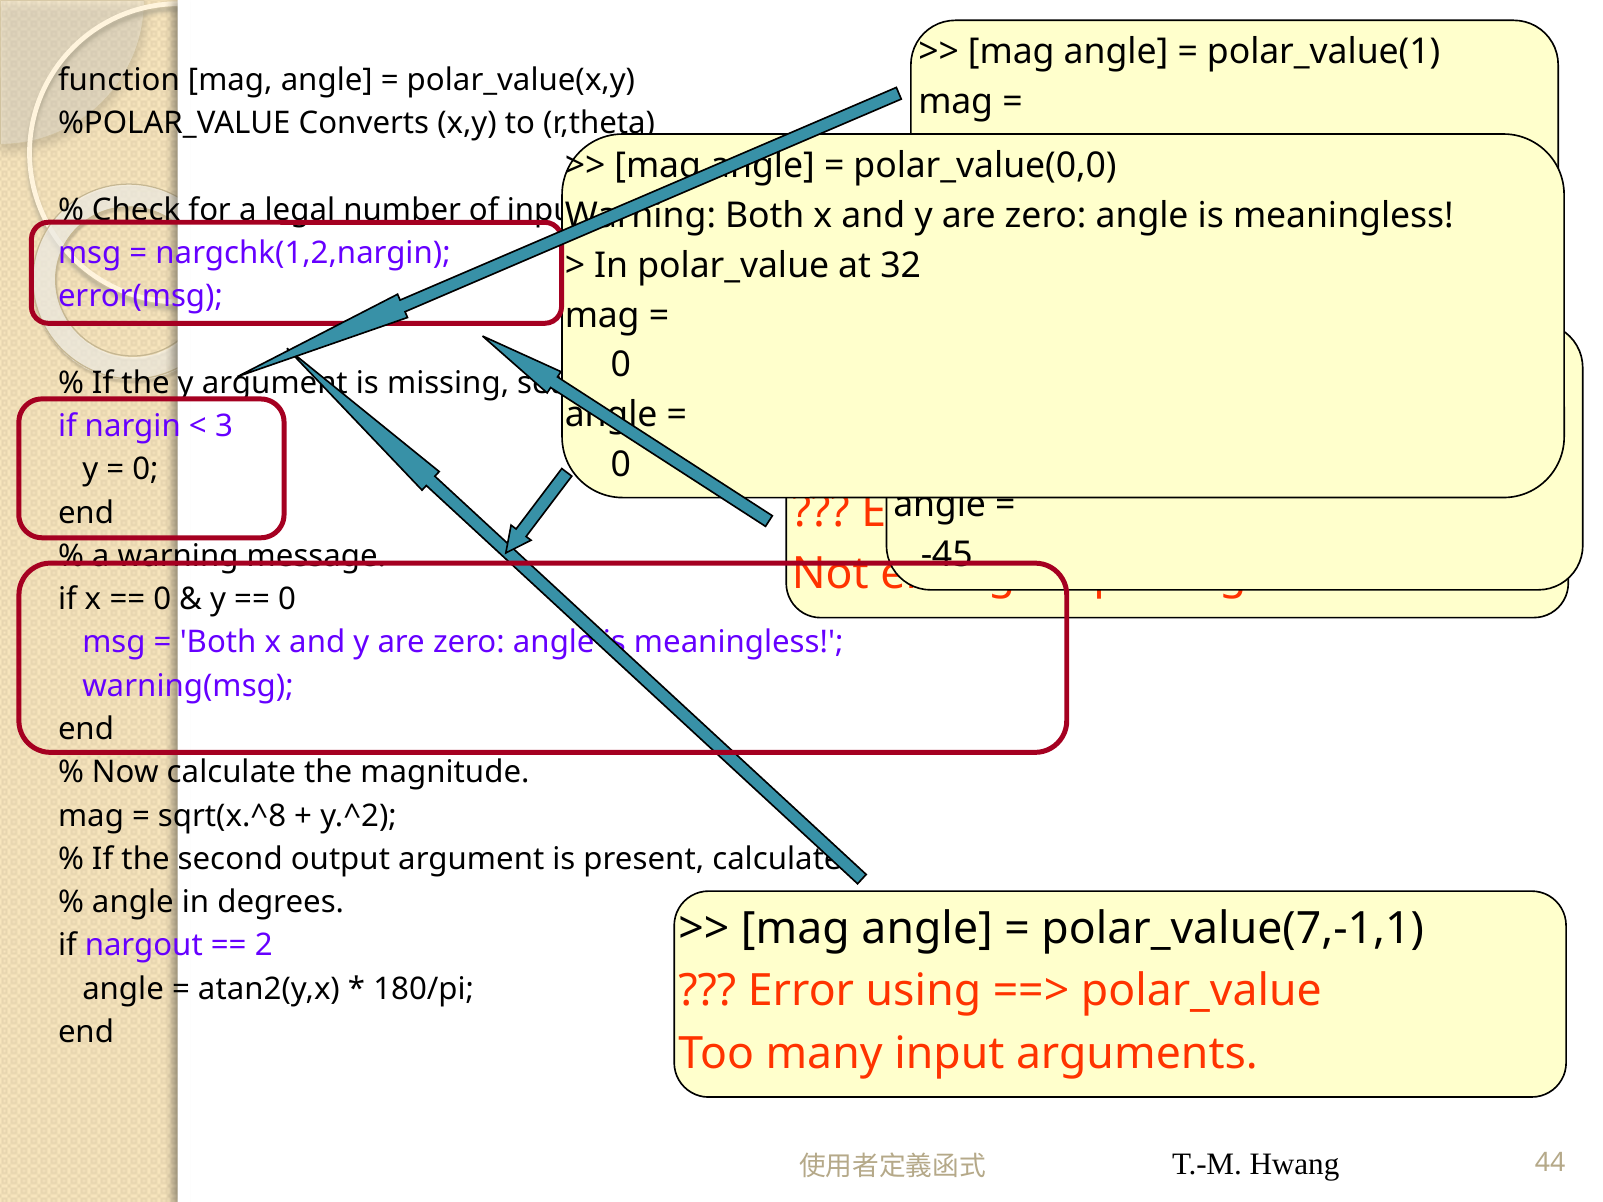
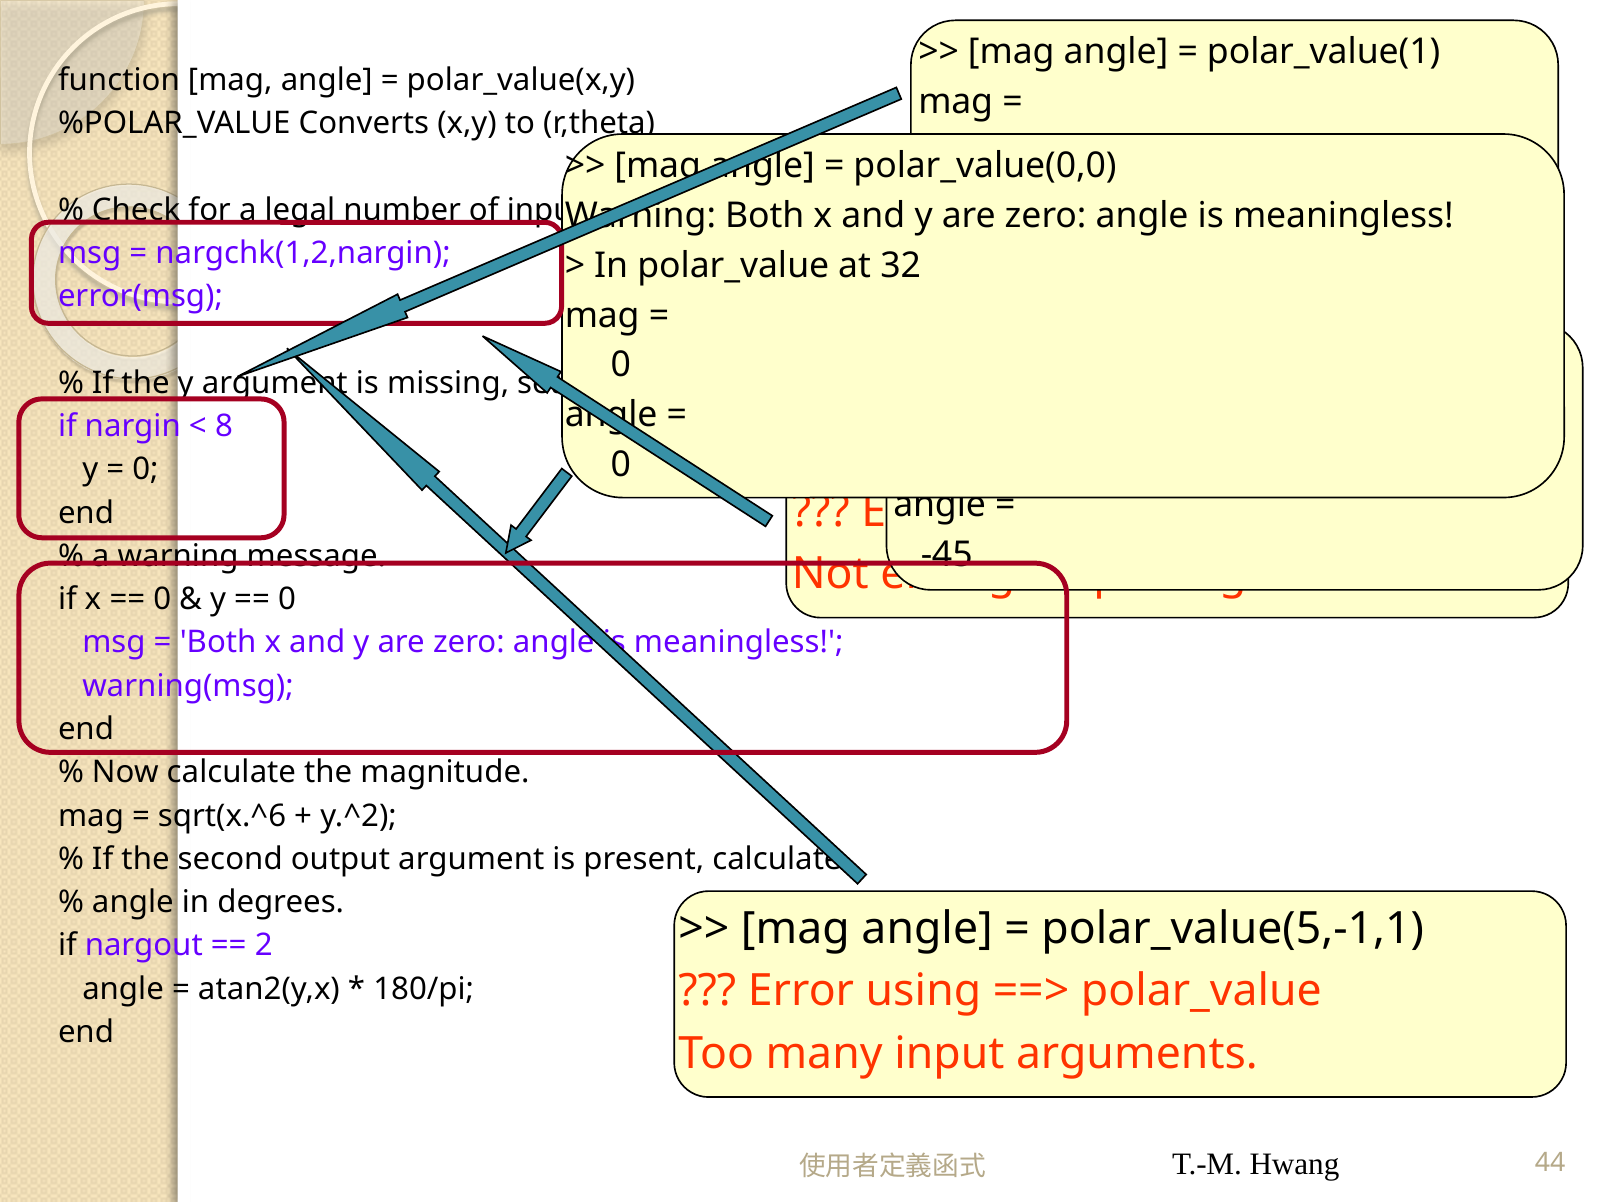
3: 3 -> 8
sqrt(x.^8: sqrt(x.^8 -> sqrt(x.^6
polar_value(7,-1,1: polar_value(7,-1,1 -> polar_value(5,-1,1
